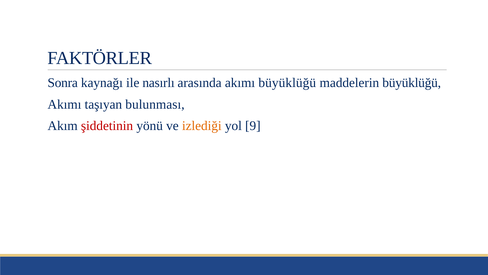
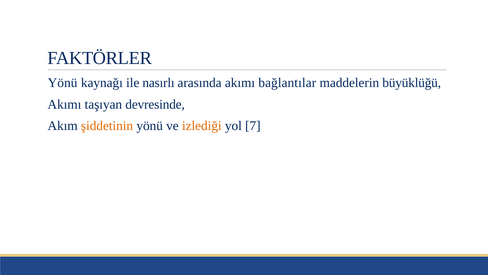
Sonra at (63, 83): Sonra -> Yönü
akımı büyüklüğü: büyüklüğü -> bağlantılar
bulunması: bulunması -> devresinde
şiddetinin colour: red -> orange
9: 9 -> 7
